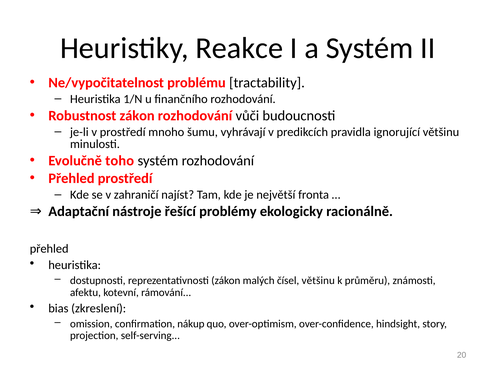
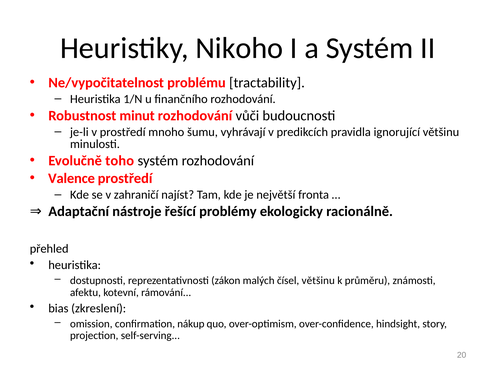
Reakce: Reakce -> Nikoho
Robustnost zákon: zákon -> minut
Přehled at (71, 178): Přehled -> Valence
